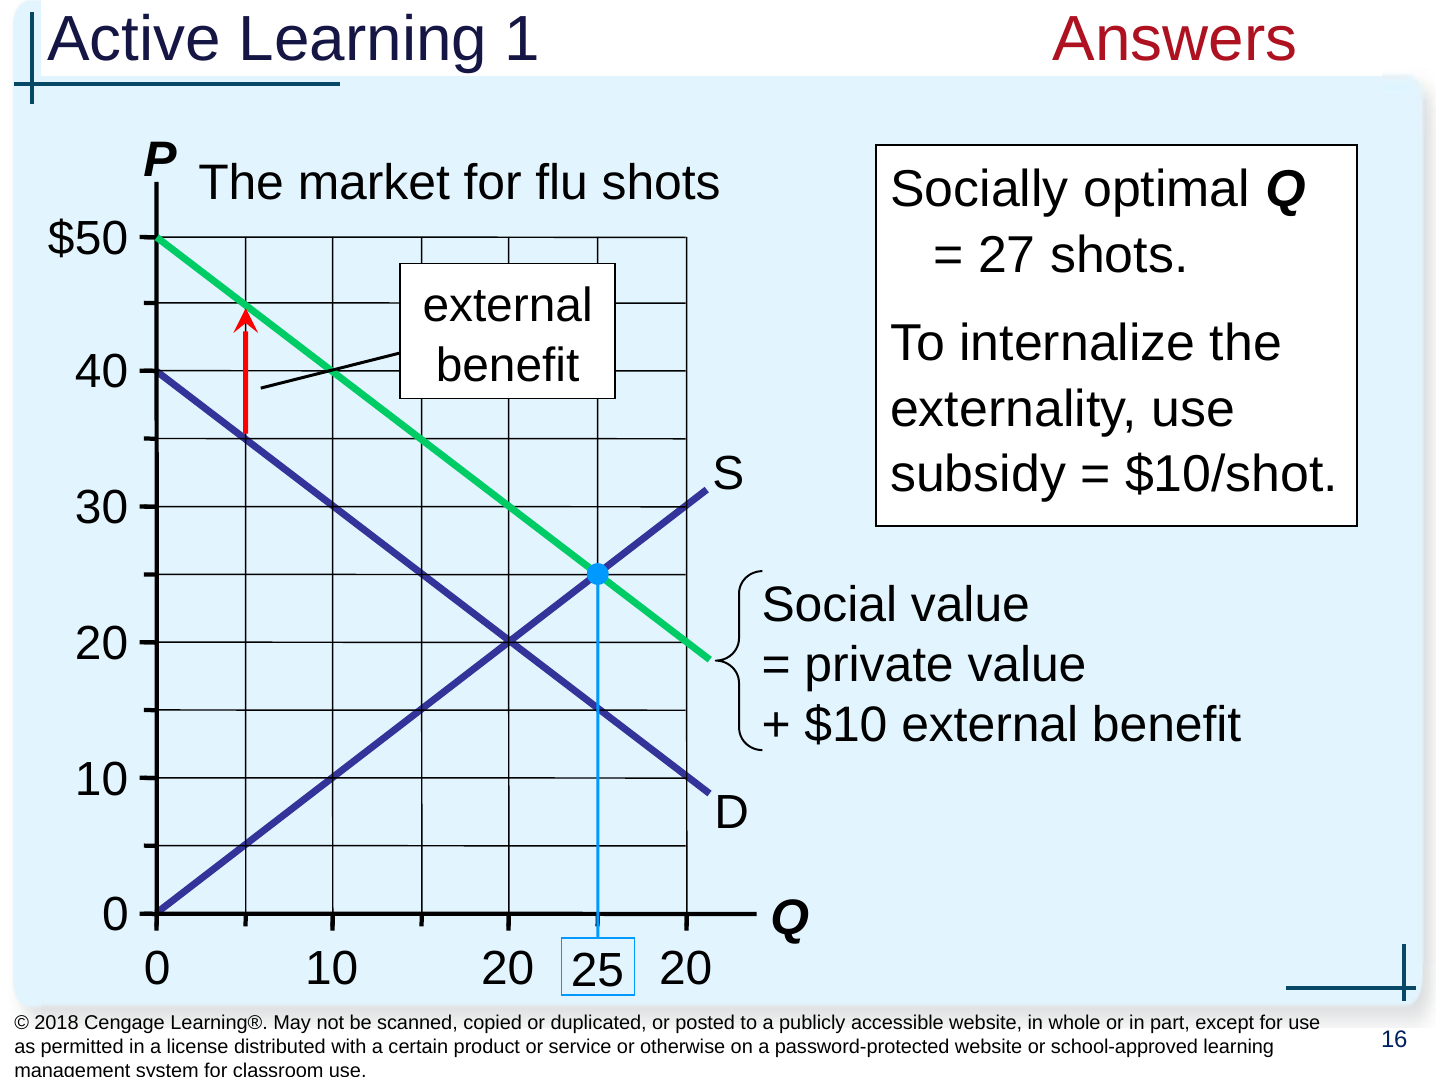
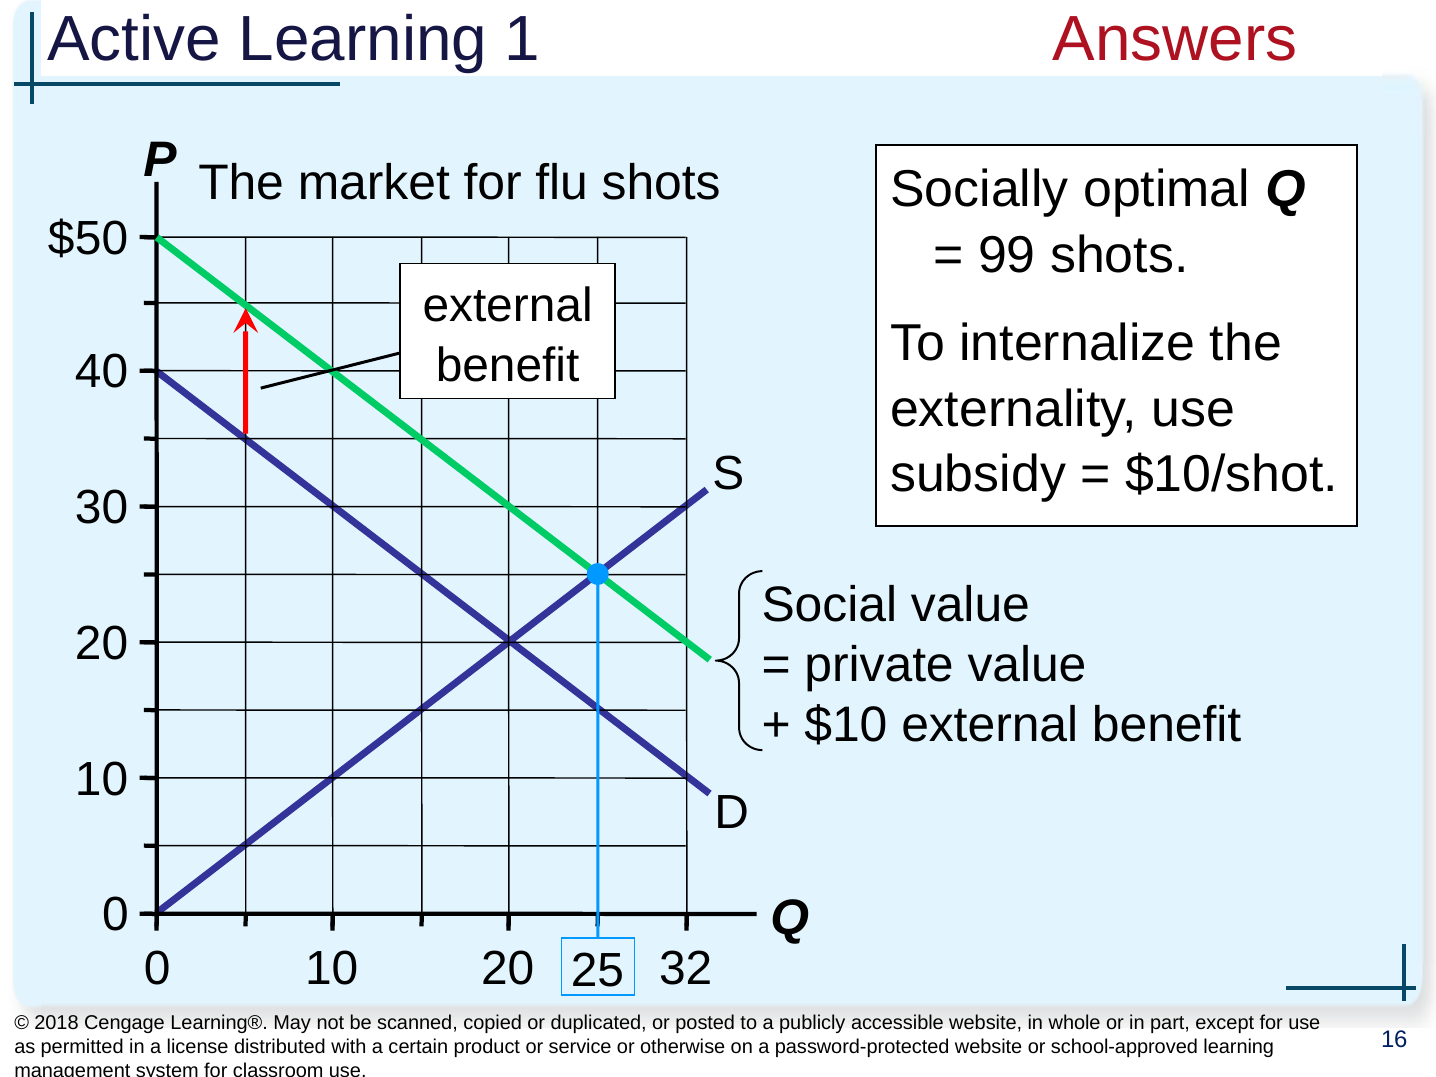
27: 27 -> 99
20 20: 20 -> 32
